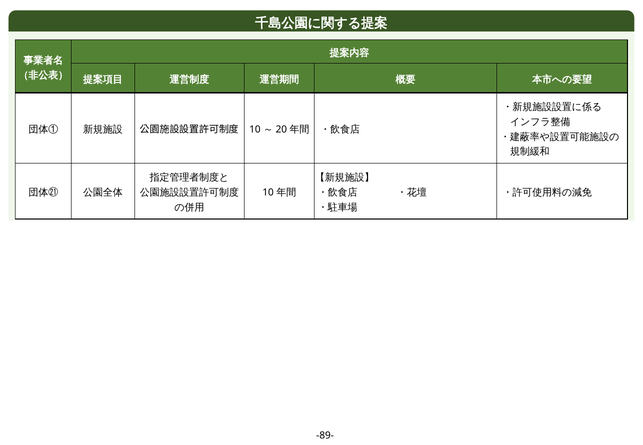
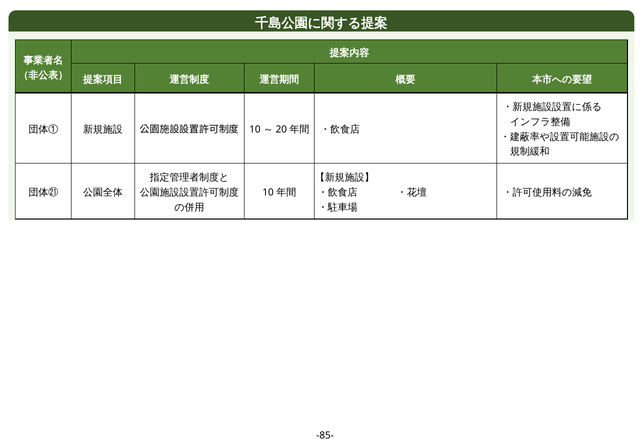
-89-: -89- -> -85-
